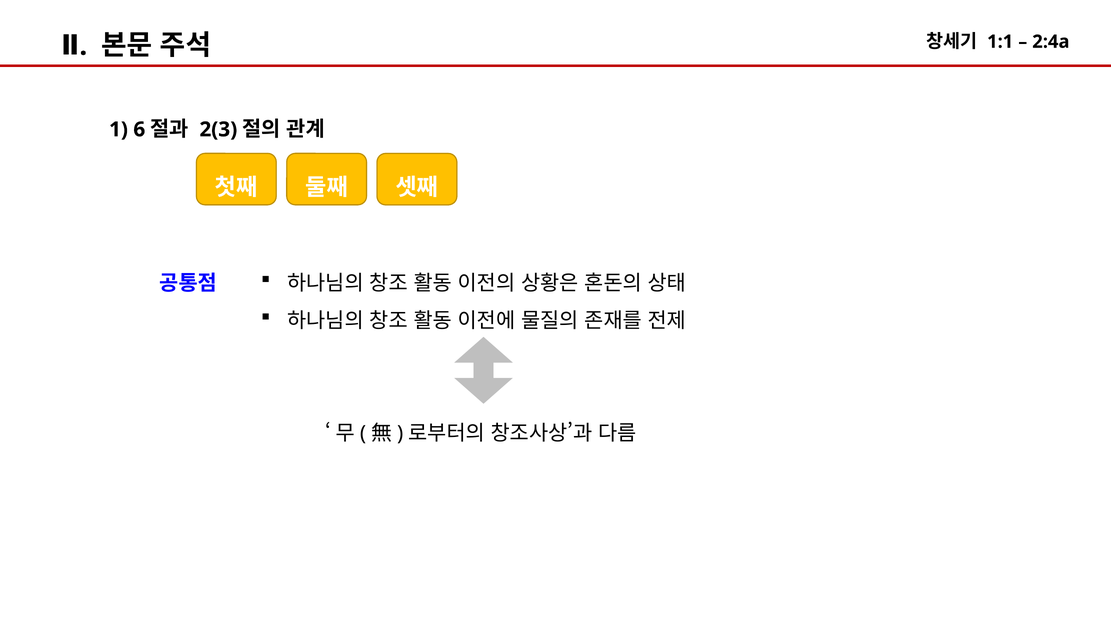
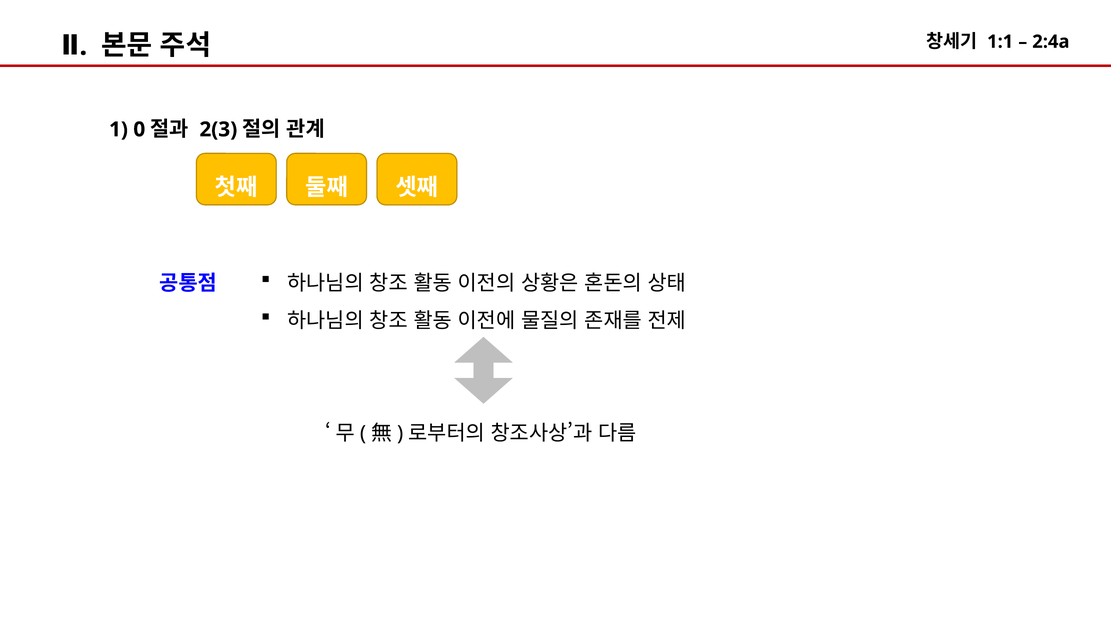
6: 6 -> 0
